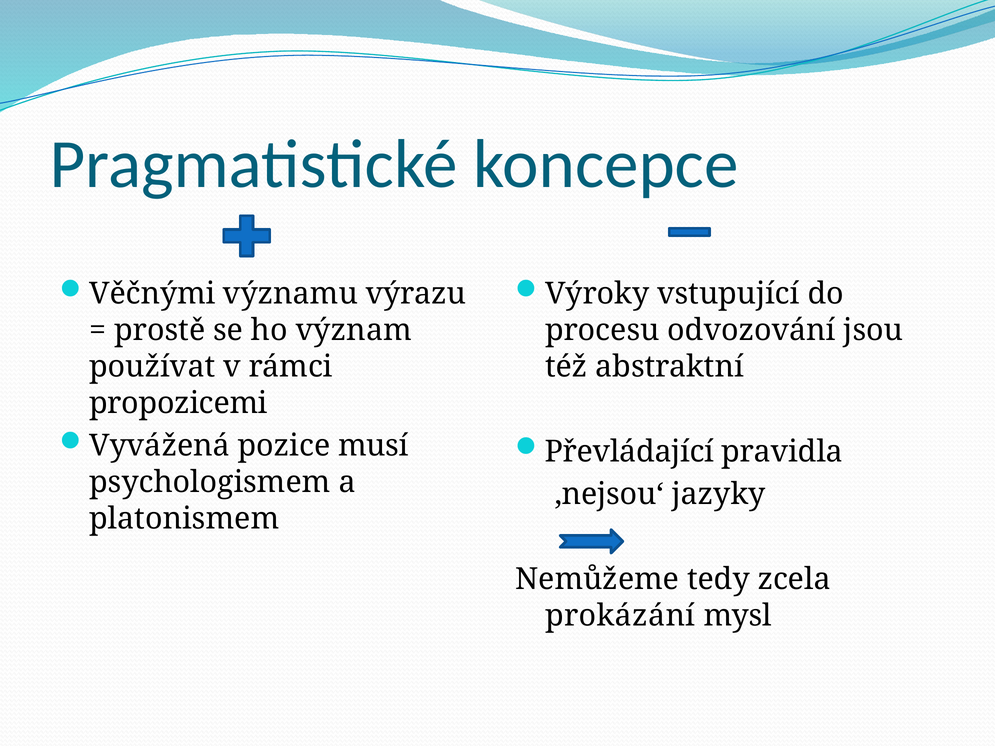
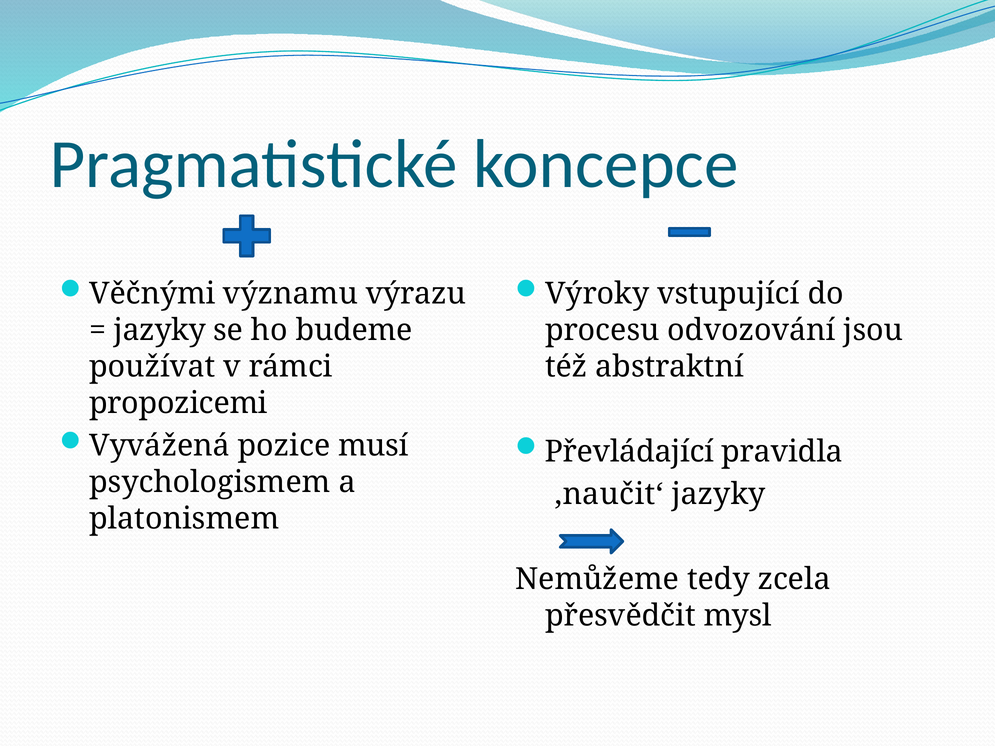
prostě at (160, 330): prostě -> jazyky
význam: význam -> budeme
,nejsou‘: ,nejsou‘ -> ,naučit‘
prokázání: prokázání -> přesvědčit
